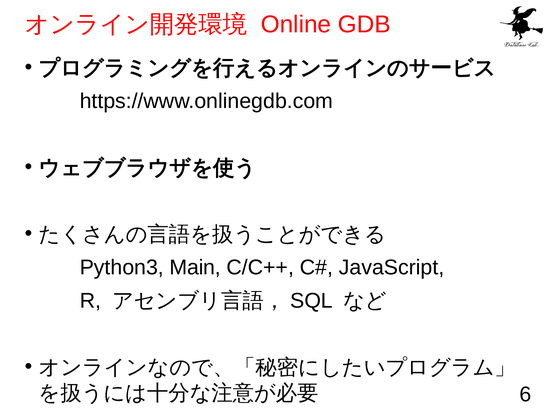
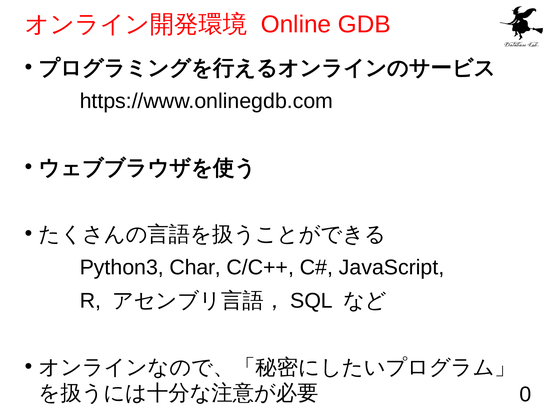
Main: Main -> Char
6: 6 -> 0
